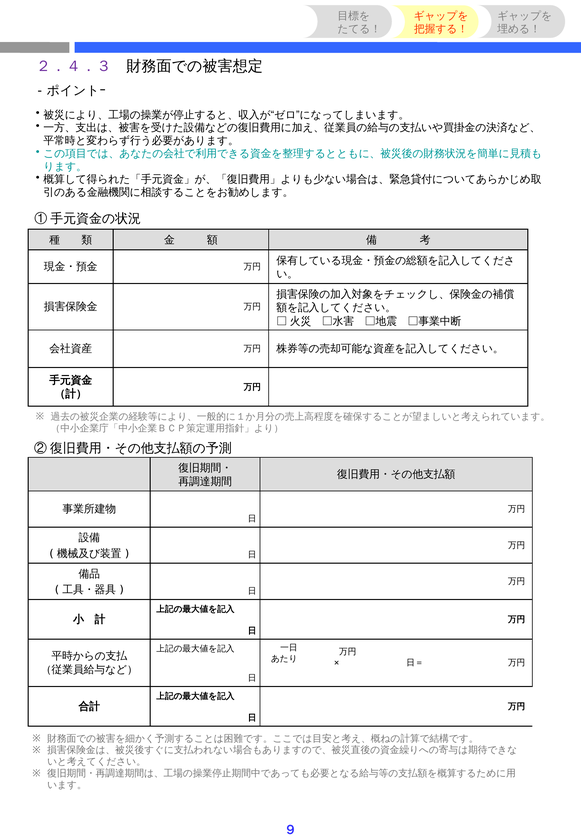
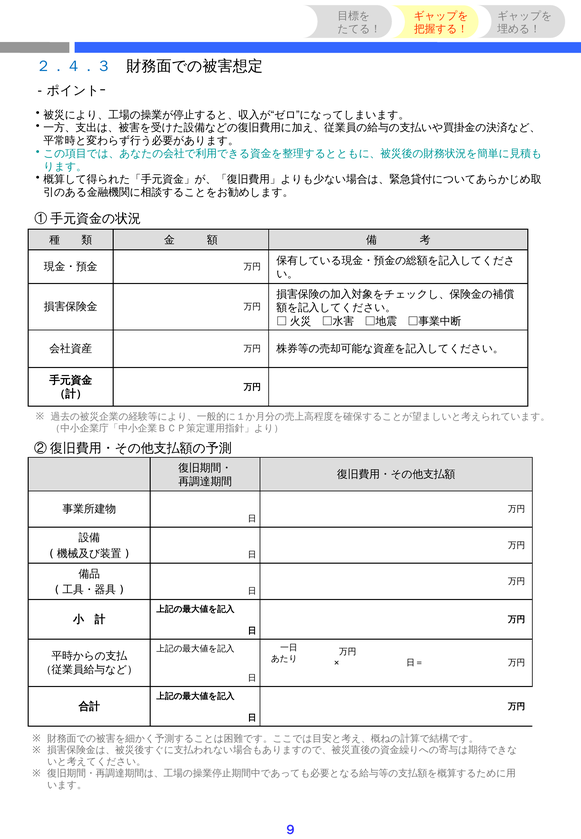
２．４．３ colour: purple -> blue
